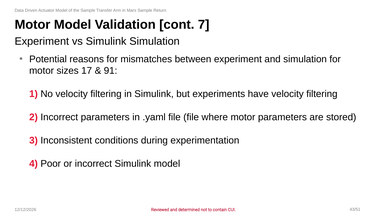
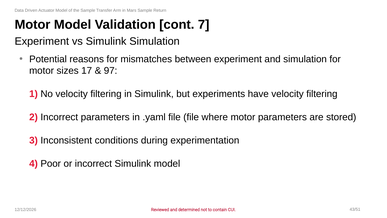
91: 91 -> 97
